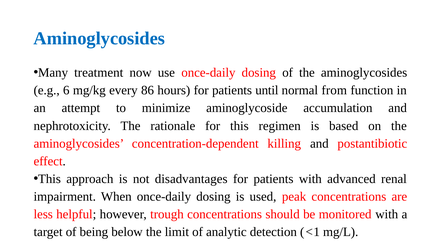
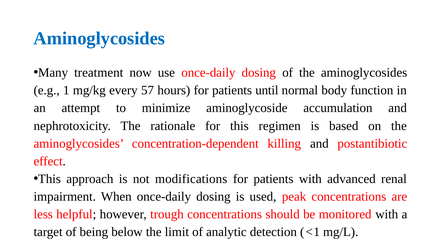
6: 6 -> 1
86: 86 -> 57
from: from -> body
disadvantages: disadvantages -> modifications
